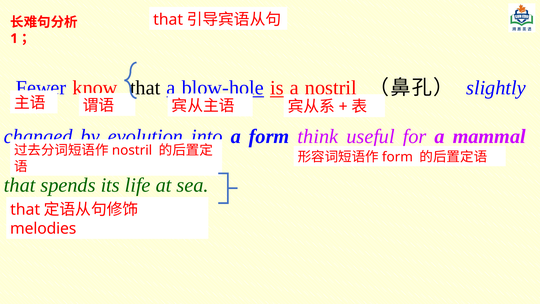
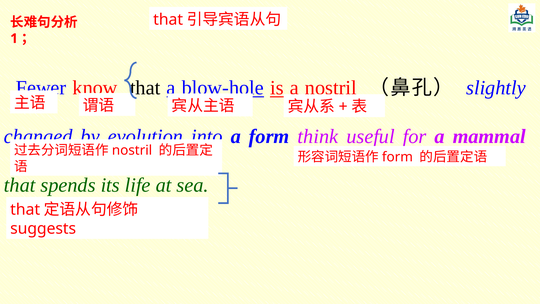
melodies: melodies -> suggests
